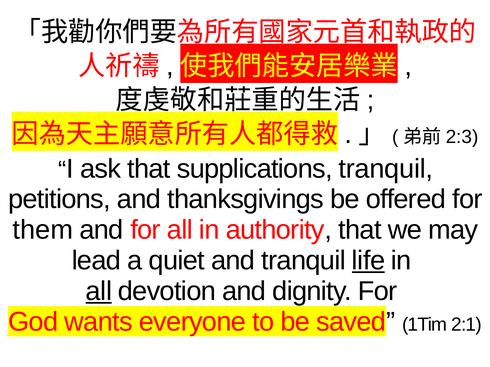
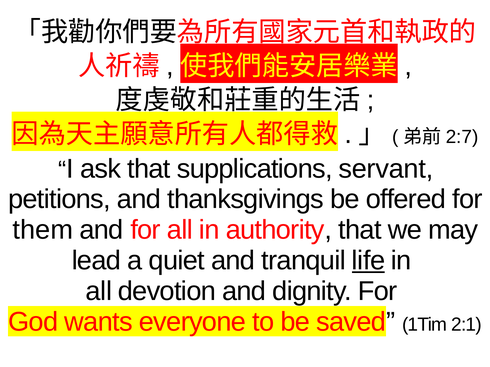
2:3: 2:3 -> 2:7
supplications tranquil: tranquil -> servant
all at (99, 292) underline: present -> none
